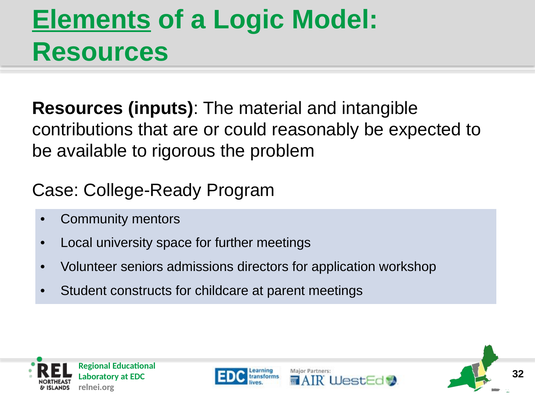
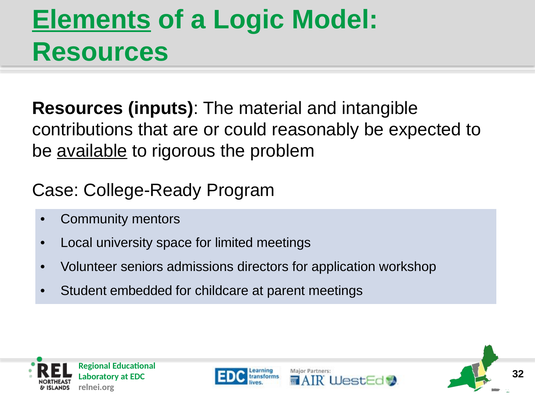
available underline: none -> present
further: further -> limited
constructs: constructs -> embedded
